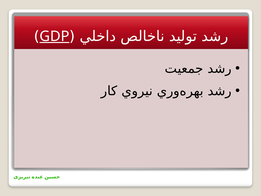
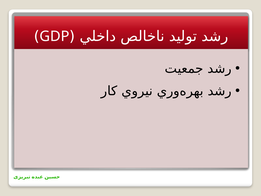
GDP underline: present -> none
